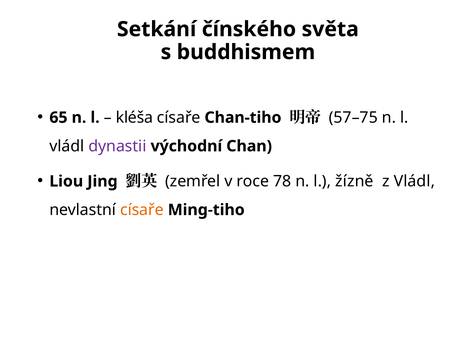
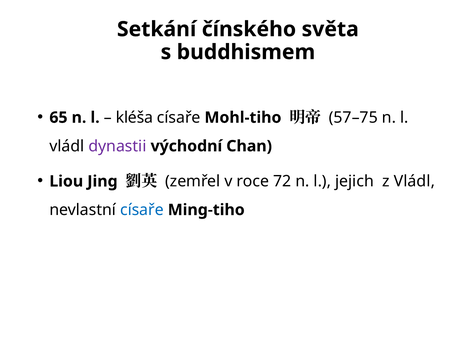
Chan-tiho: Chan-tiho -> Mohl-tiho
78: 78 -> 72
žízně: žízně -> jejich
císaře at (142, 210) colour: orange -> blue
